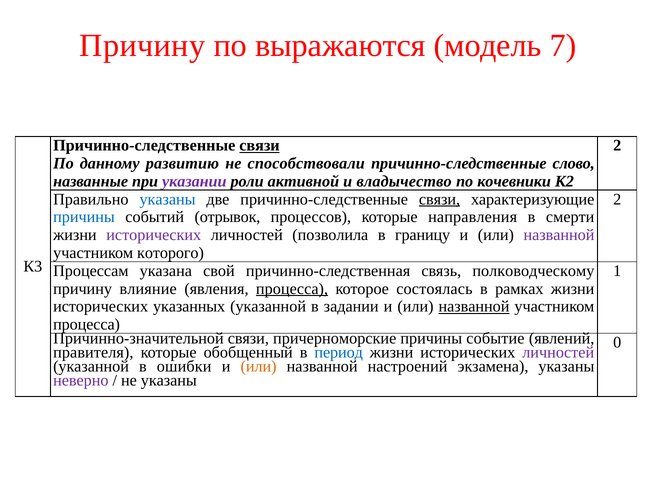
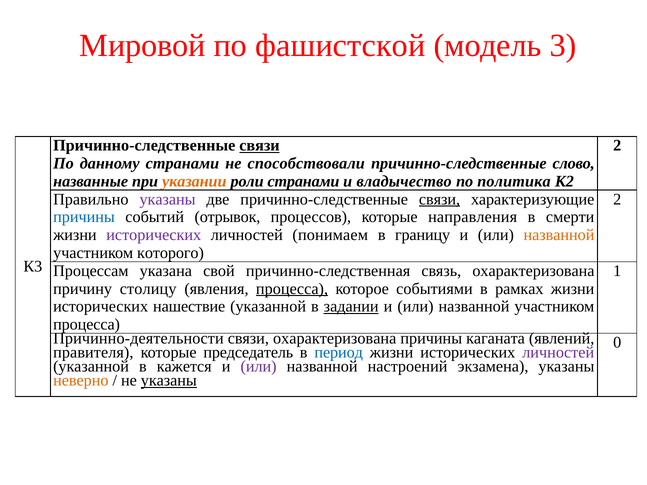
Причину at (142, 46): Причину -> Мировой
выражаются: выражаются -> фашистской
7: 7 -> 3
данному развитию: развитию -> странами
указании colour: purple -> orange
роли активной: активной -> странами
кочевники: кочевники -> политика
указаны at (168, 199) colour: blue -> purple
позволила: позволила -> понимаем
названной at (559, 235) colour: purple -> orange
связь полководческому: полководческому -> охарактеризована
влияние: влияние -> столицу
состоялась: состоялась -> событиями
указанных: указанных -> нашествие
задании underline: none -> present
названной at (474, 307) underline: present -> none
Причинно-значительной: Причинно-значительной -> Причинно-деятельности
связи причерноморские: причерноморские -> охарактеризована
событие: событие -> каганата
обобщенный: обобщенный -> председатель
ошибки: ошибки -> кажется
или at (259, 367) colour: orange -> purple
неверно colour: purple -> orange
указаны at (169, 381) underline: none -> present
